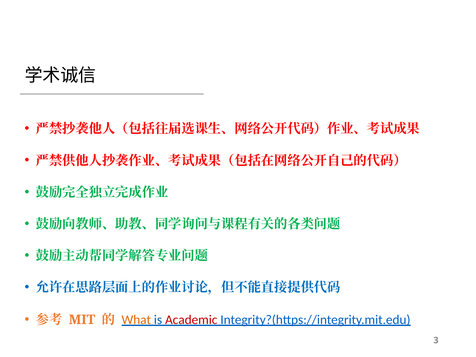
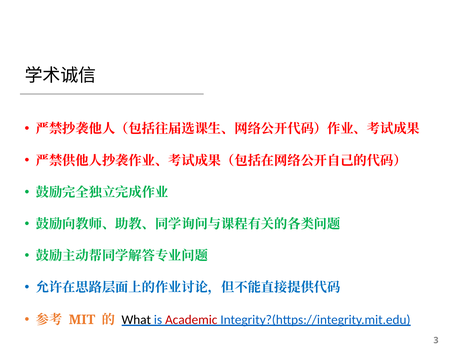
What colour: orange -> black
